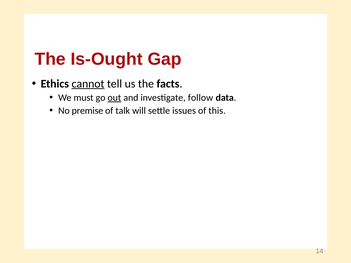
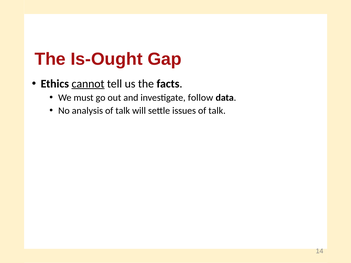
out underline: present -> none
premise: premise -> analysis
issues of this: this -> talk
